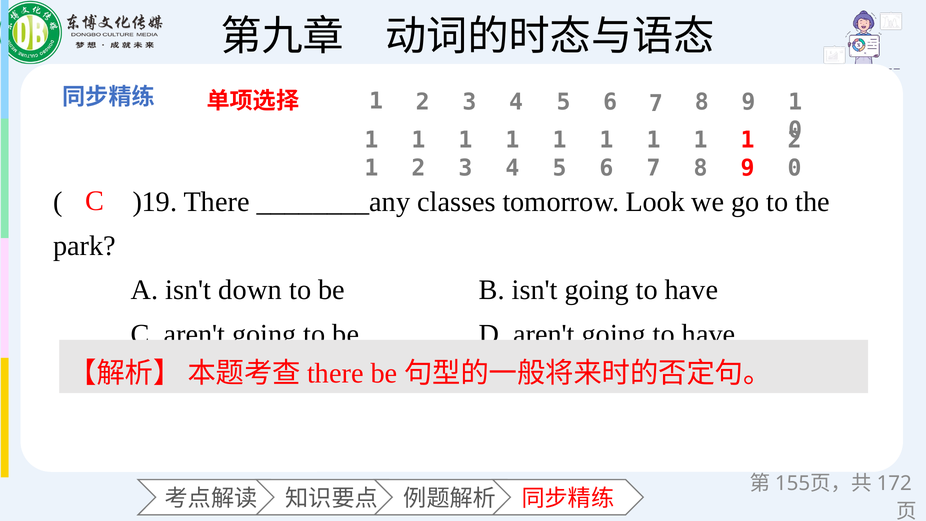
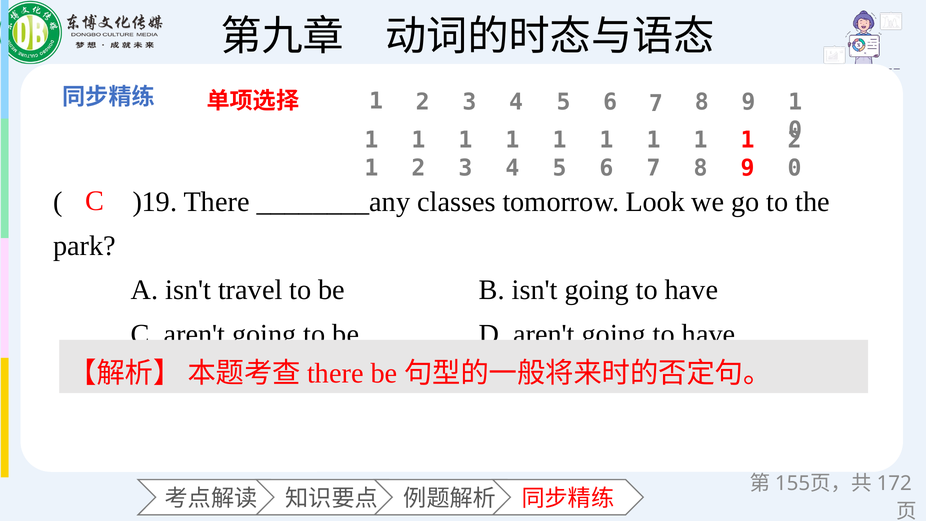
down: down -> travel
